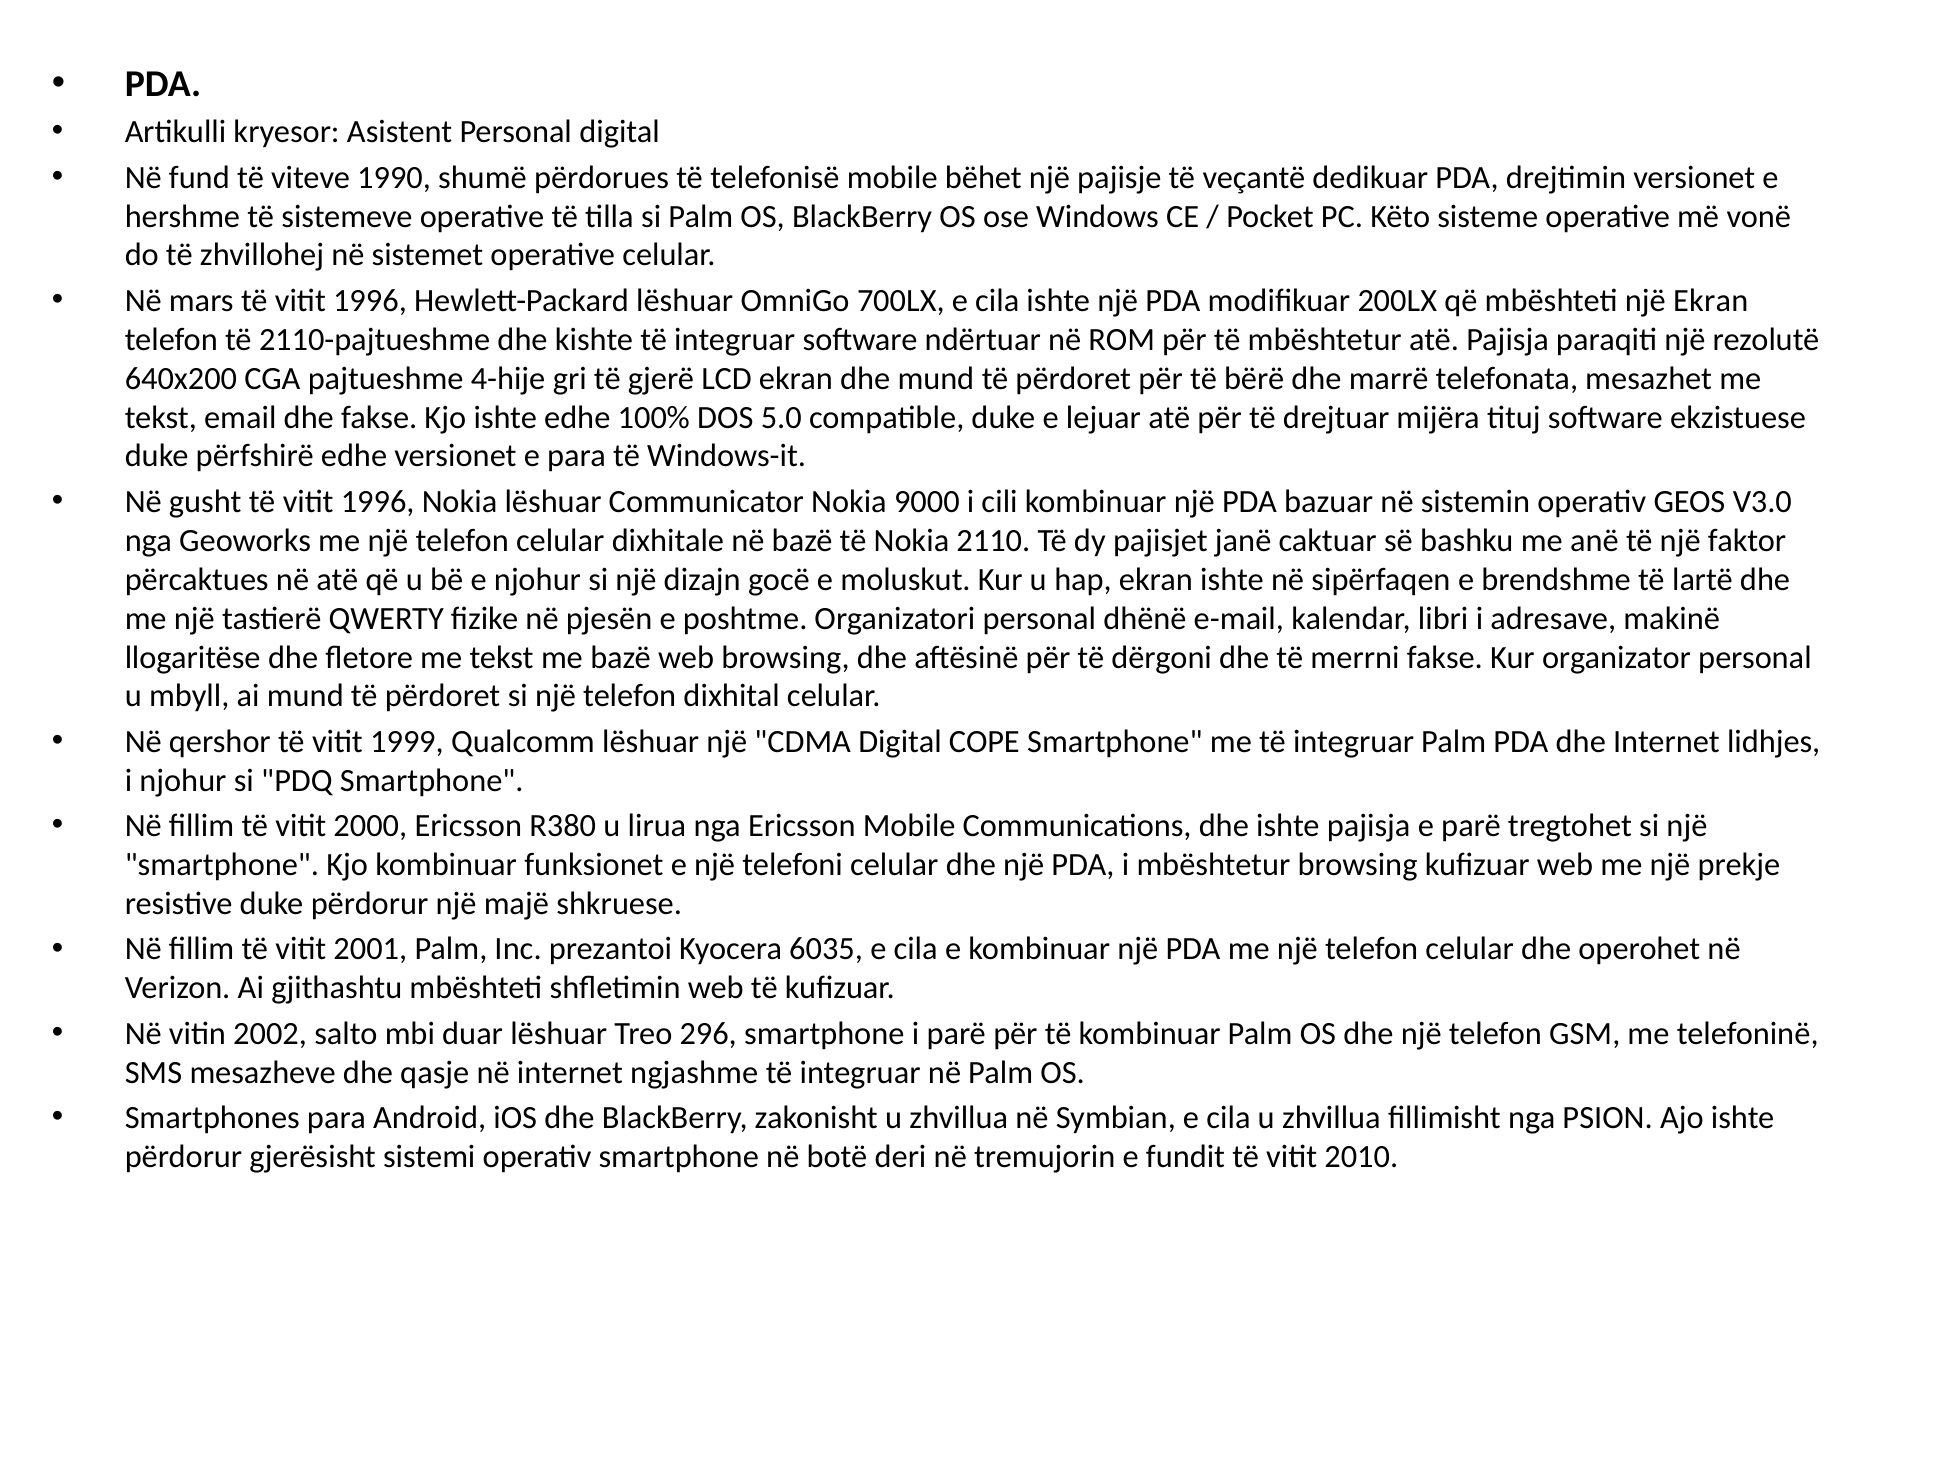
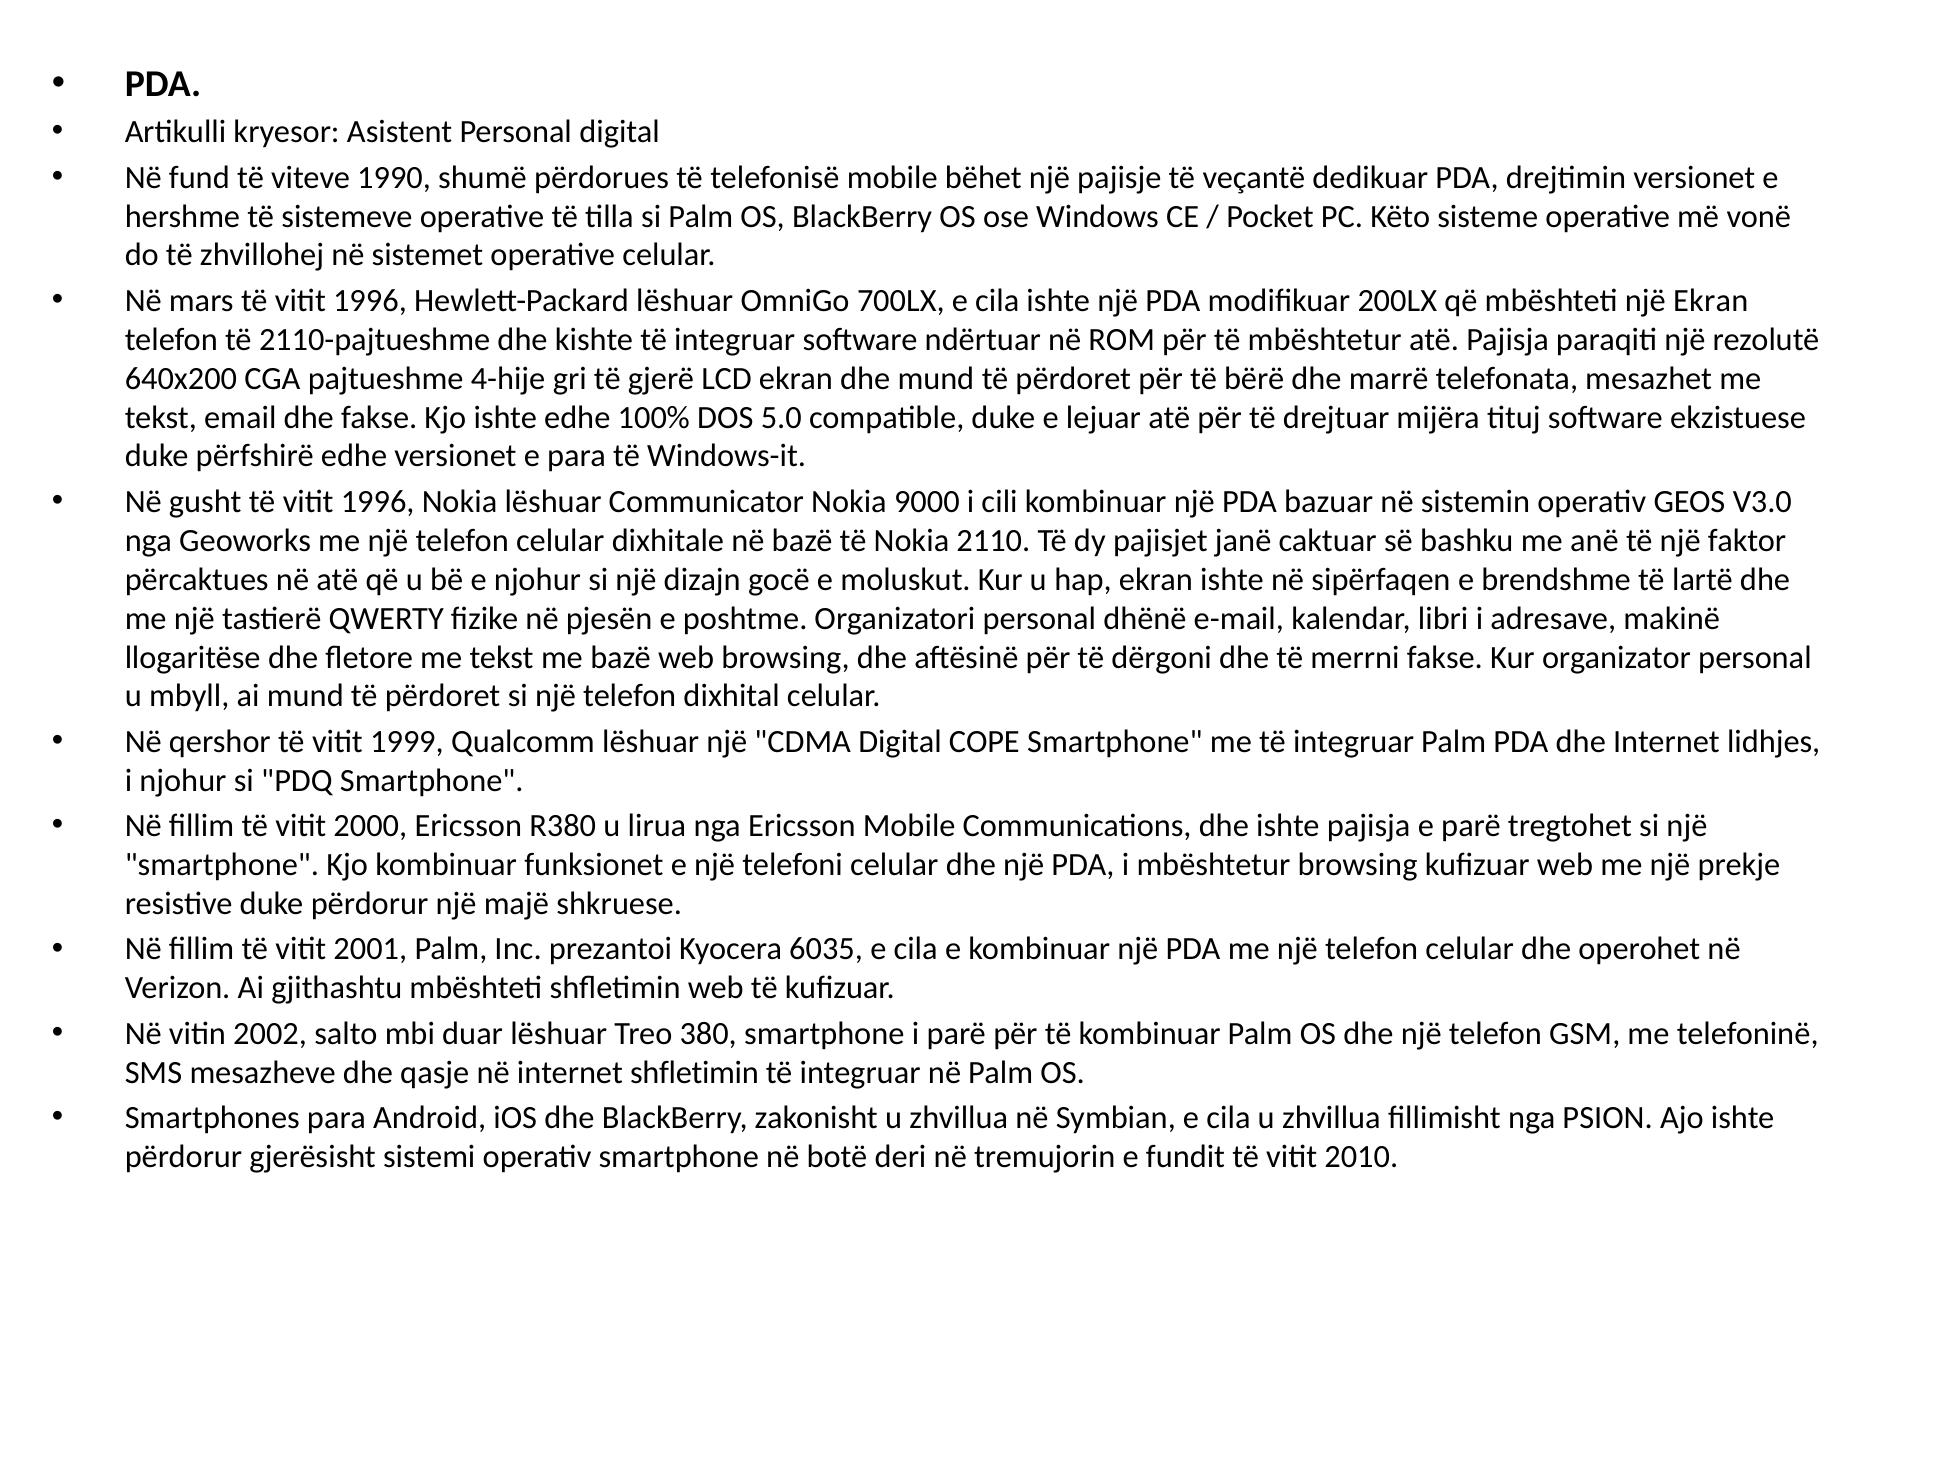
296: 296 -> 380
internet ngjashme: ngjashme -> shfletimin
